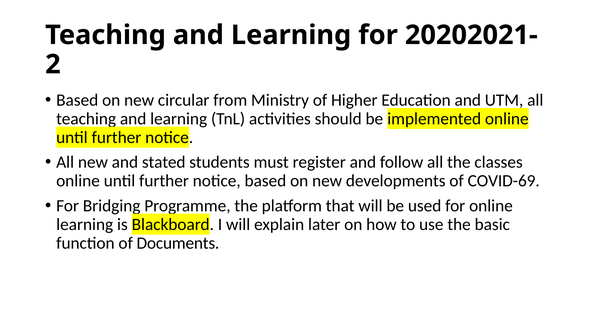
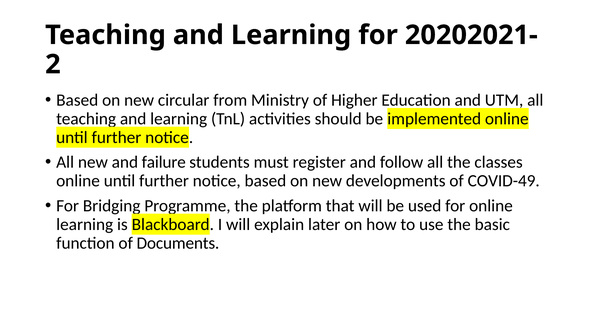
stated: stated -> failure
COVID-69: COVID-69 -> COVID-49
